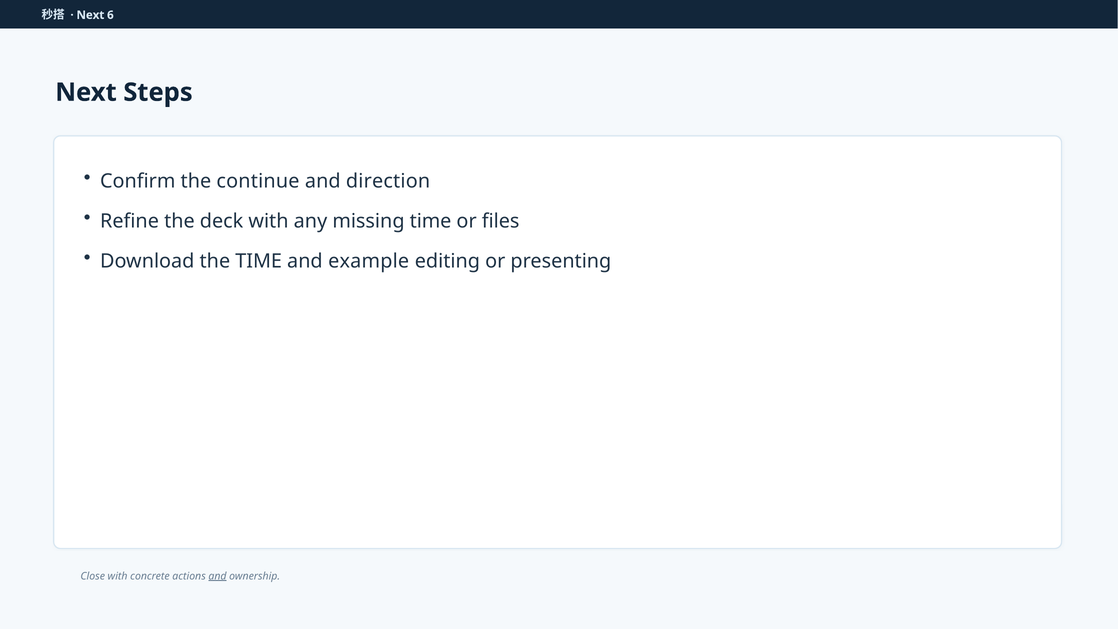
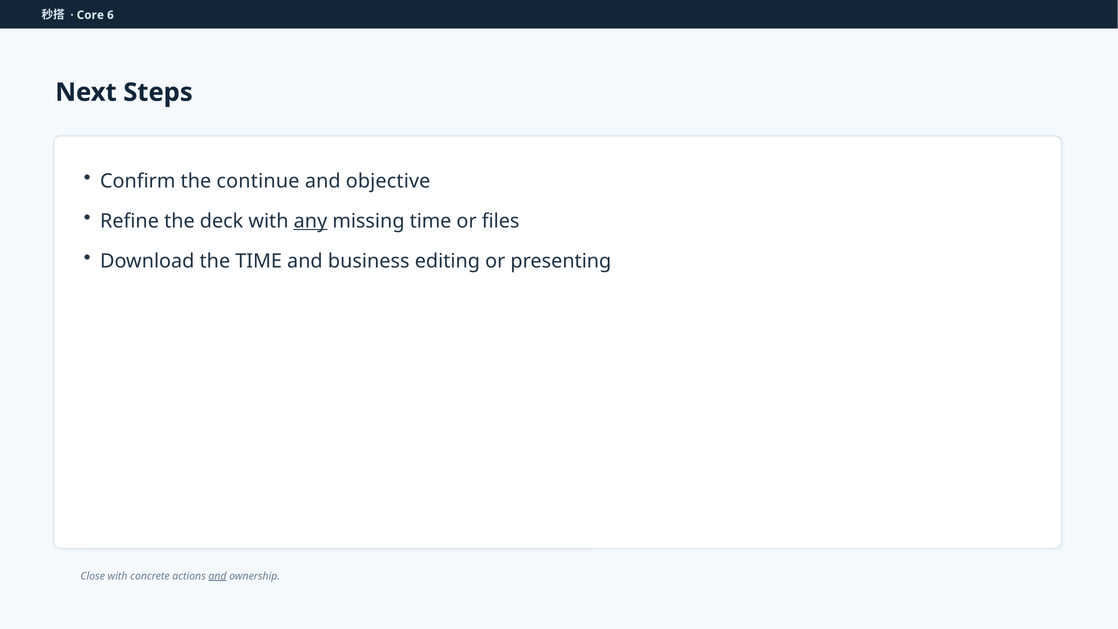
Next at (90, 15): Next -> Core
direction: direction -> objective
any underline: none -> present
example: example -> business
